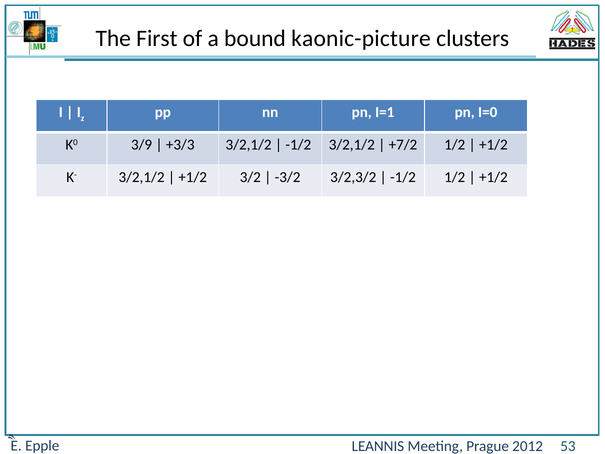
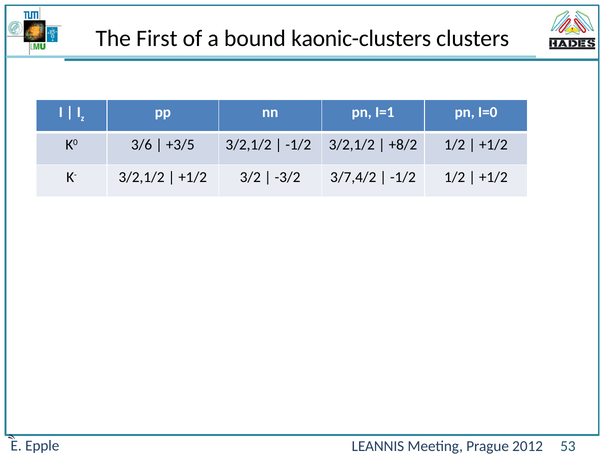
kaonic-picture: kaonic-picture -> kaonic-clusters
3/9: 3/9 -> 3/6
+3/3: +3/3 -> +3/5
+7/2: +7/2 -> +8/2
3/2,3/2: 3/2,3/2 -> 3/7,4/2
